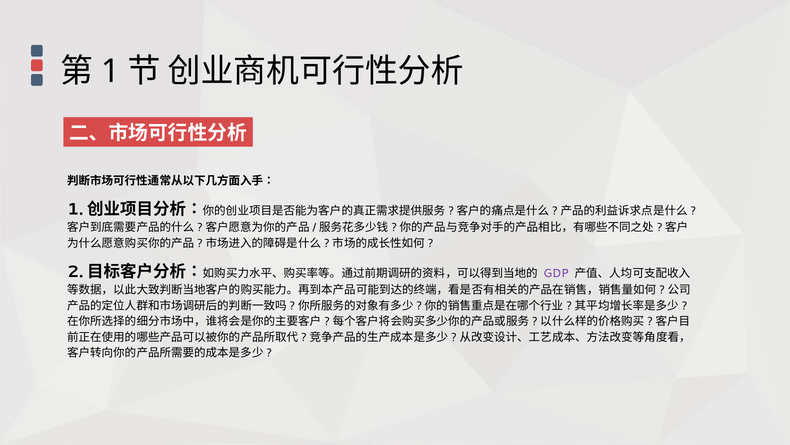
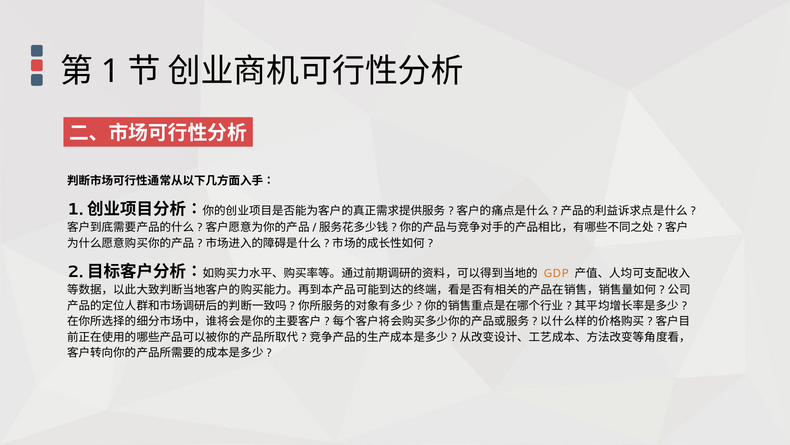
GDP colour: purple -> orange
